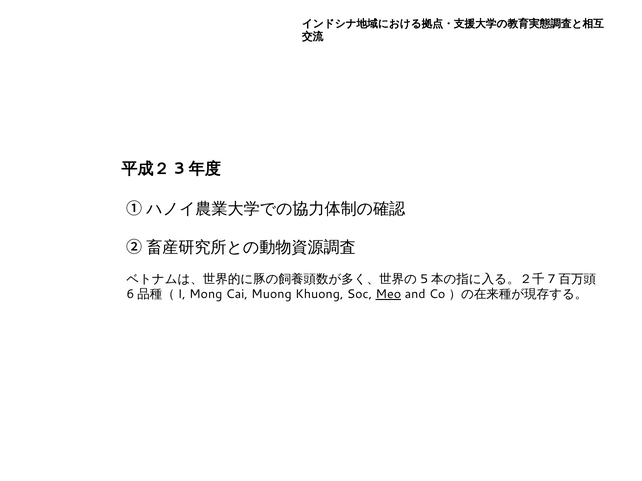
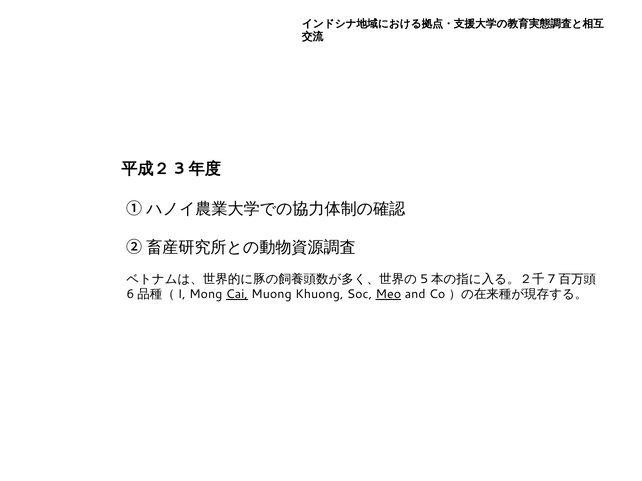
Cai underline: none -> present
